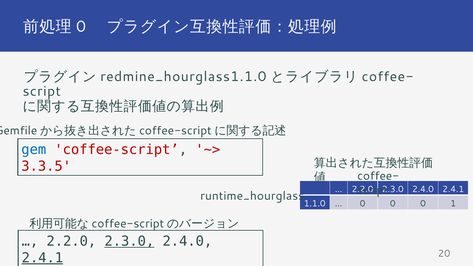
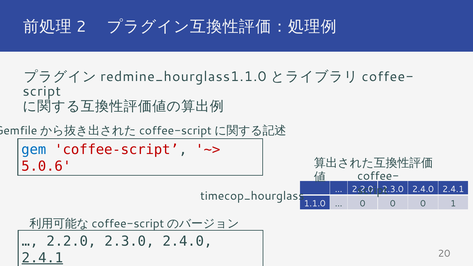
0 at (81, 27): 0 -> 2
3.3.5: 3.3.5 -> 5.0.6
runtime_hourglass: runtime_hourglass -> timecop_hourglass
2.3.0 at (129, 241) underline: present -> none
